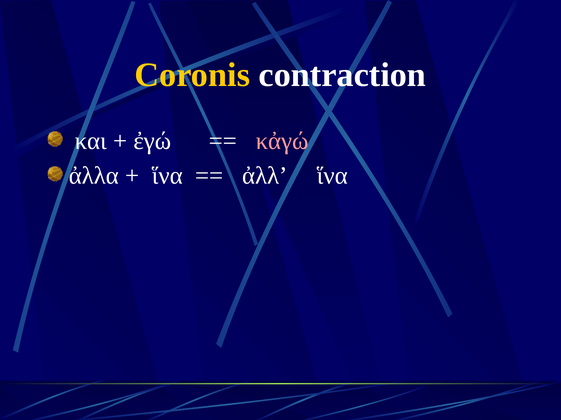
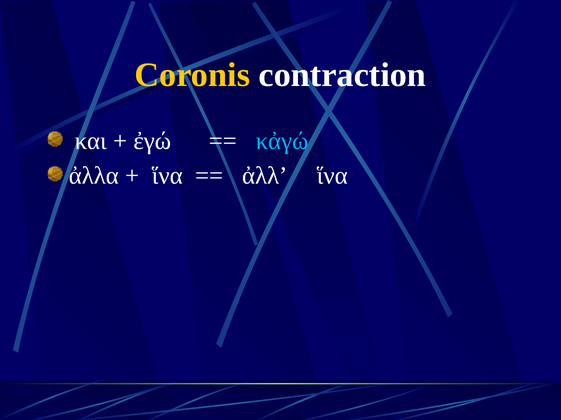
κἀγώ colour: pink -> light blue
